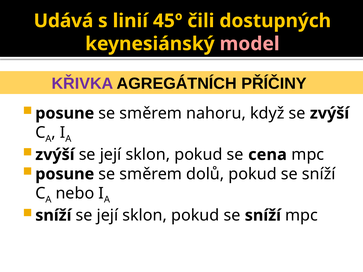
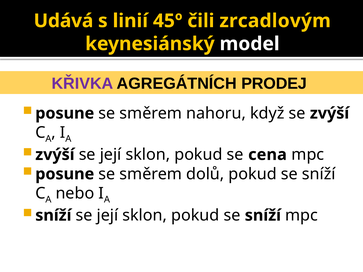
dostupných: dostupných -> zrcadlovým
model colour: pink -> white
PŘÍČINY: PŘÍČINY -> PRODEJ
